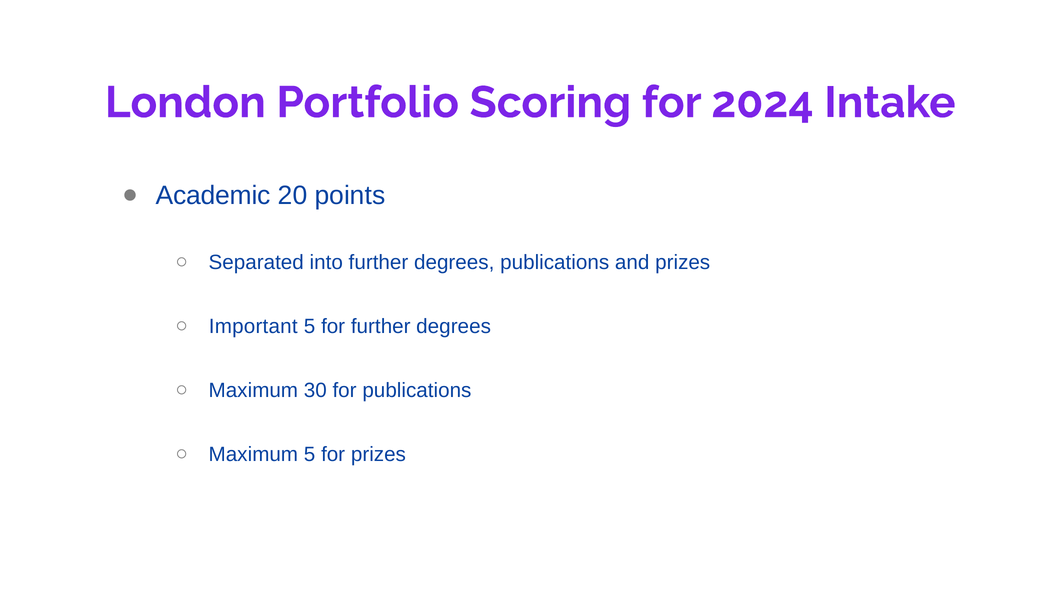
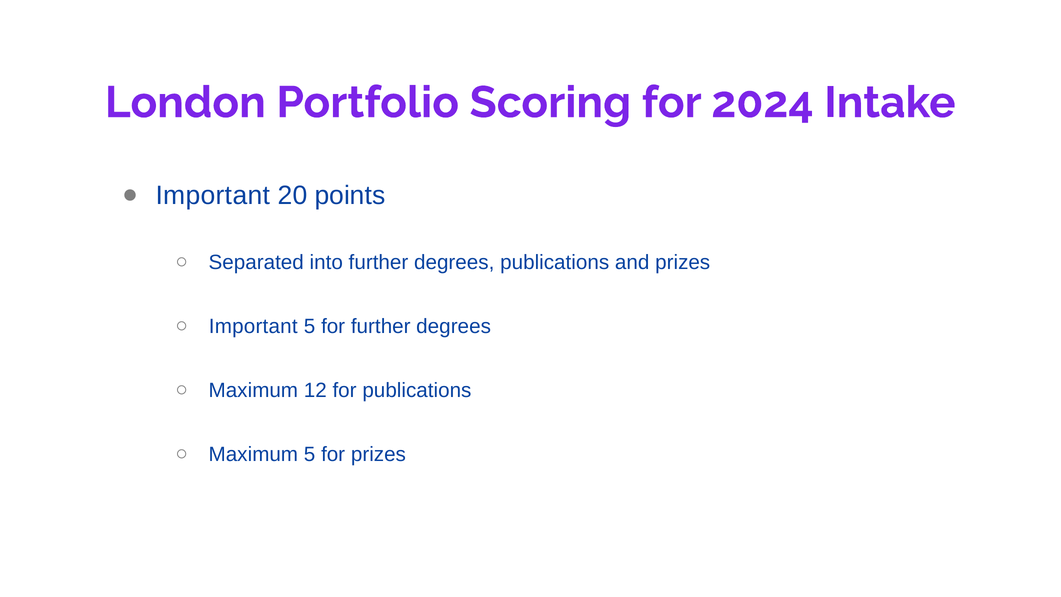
Academic at (213, 196): Academic -> Important
30: 30 -> 12
